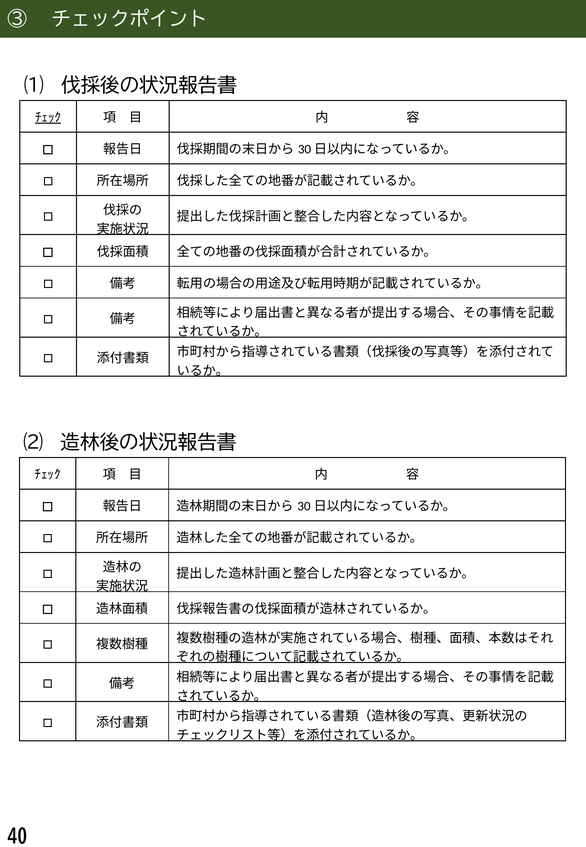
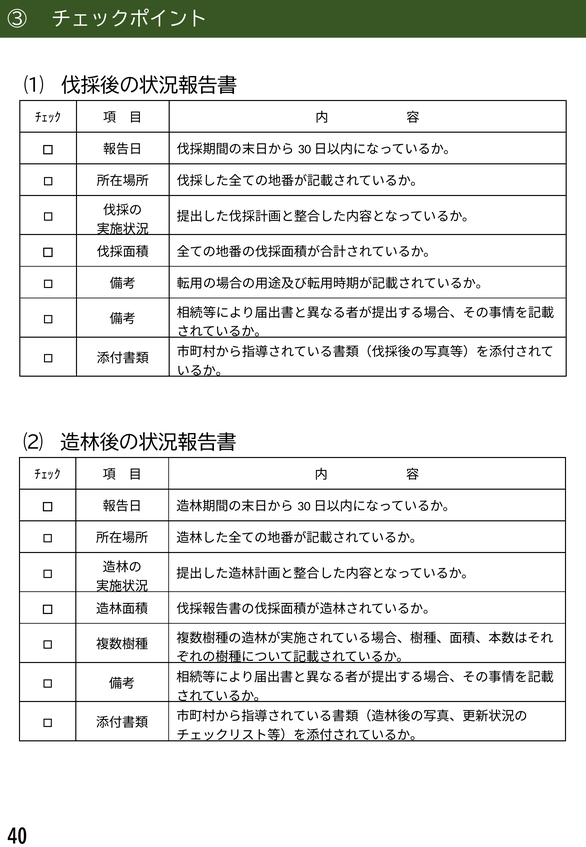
ﾁｪｯｸ at (48, 118) underline: present -> none
